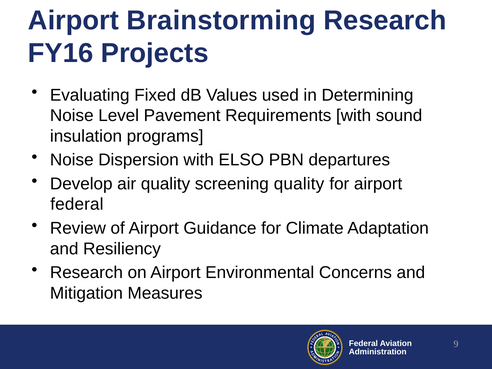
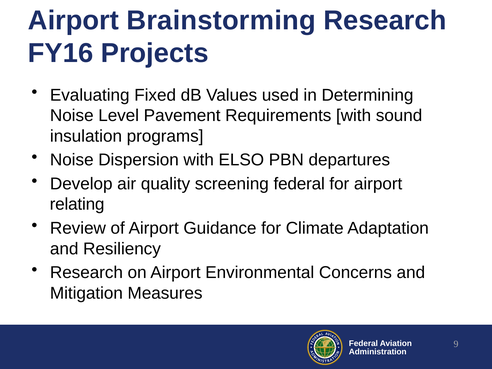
screening quality: quality -> federal
federal at (77, 204): federal -> relating
